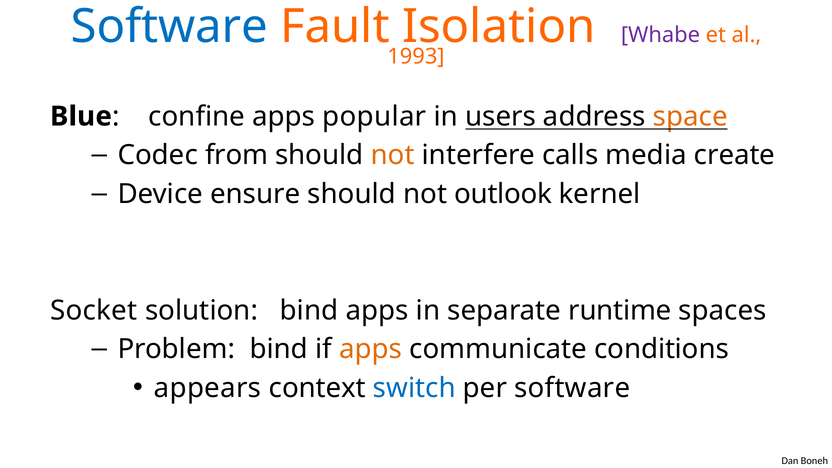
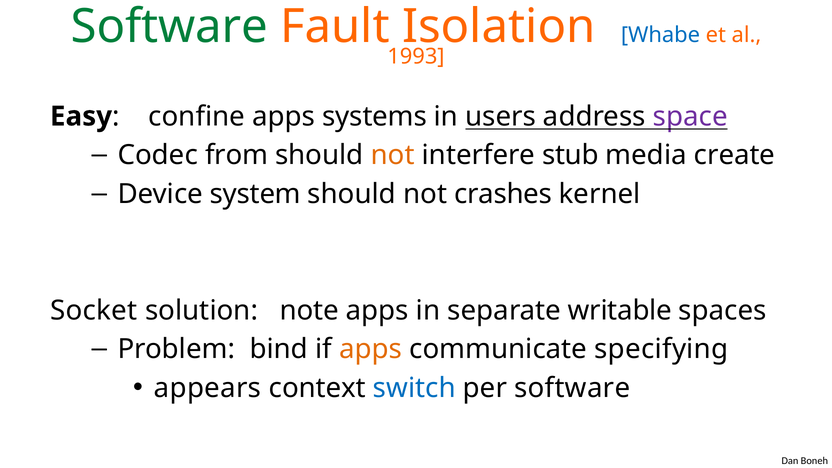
Software at (169, 27) colour: blue -> green
Whabe colour: purple -> blue
Blue: Blue -> Easy
popular: popular -> systems
space colour: orange -> purple
calls: calls -> stub
ensure: ensure -> system
outlook: outlook -> crashes
solution bind: bind -> note
runtime: runtime -> writable
conditions: conditions -> specifying
